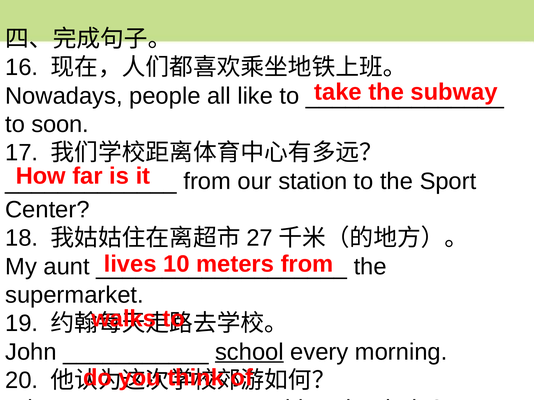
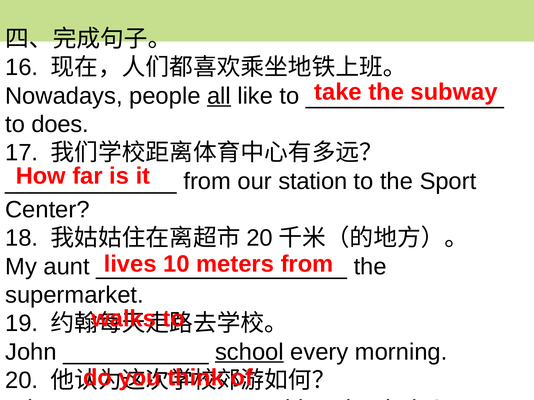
all underline: none -> present
soon: soon -> does
27 at (260, 238): 27 -> 20
